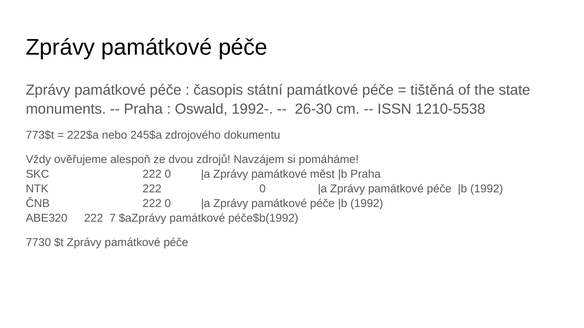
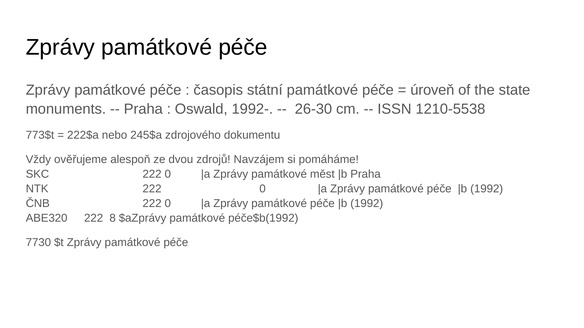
tištěná: tištěná -> úroveň
7: 7 -> 8
